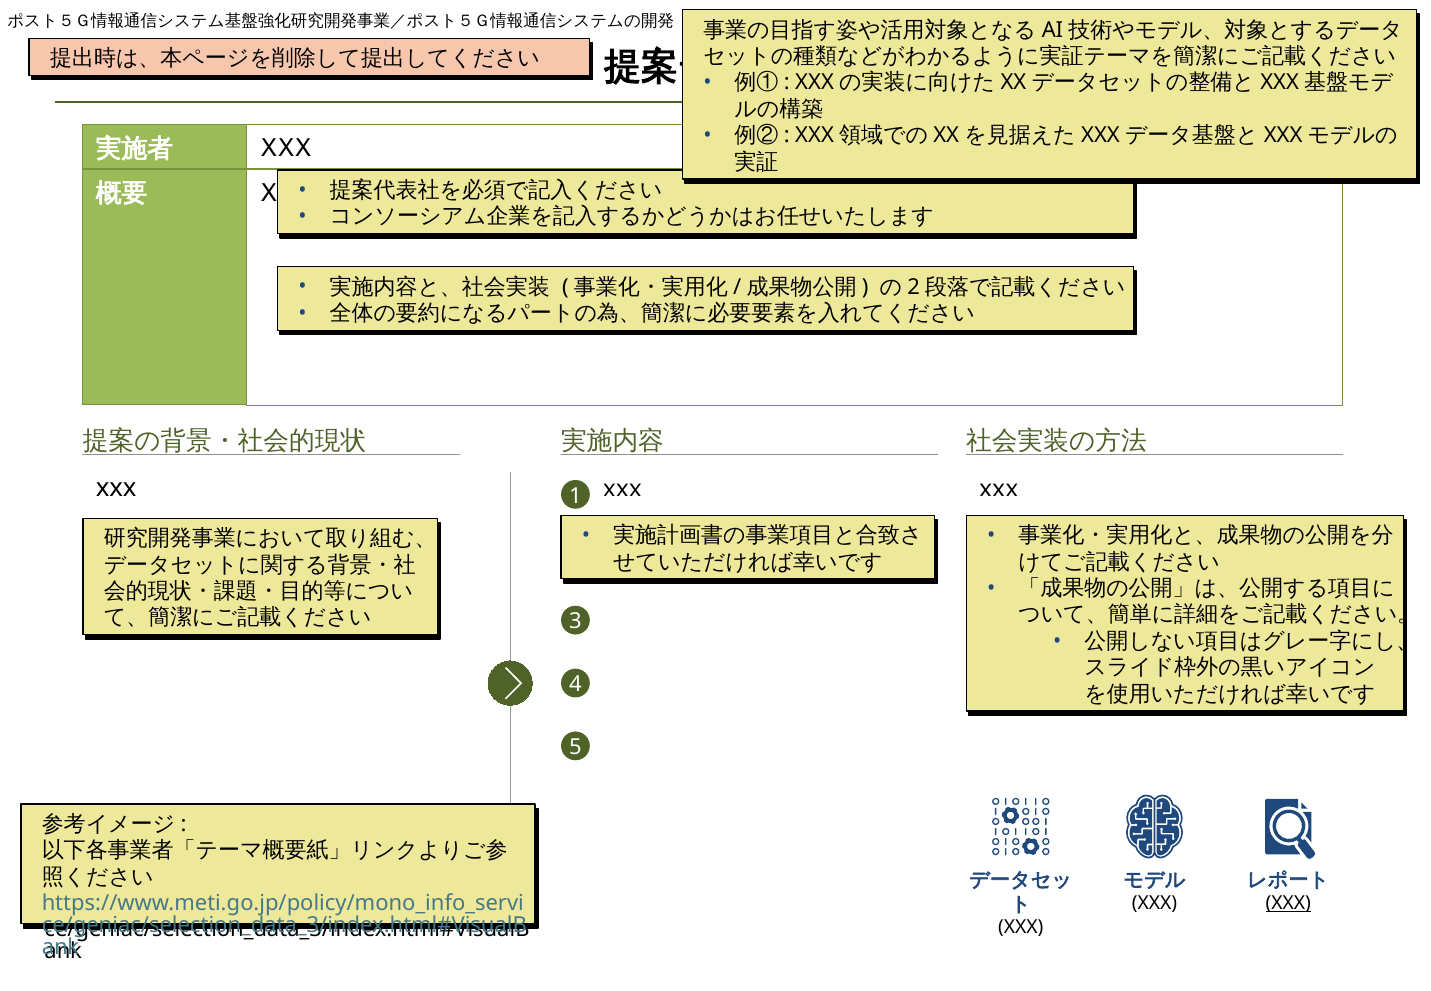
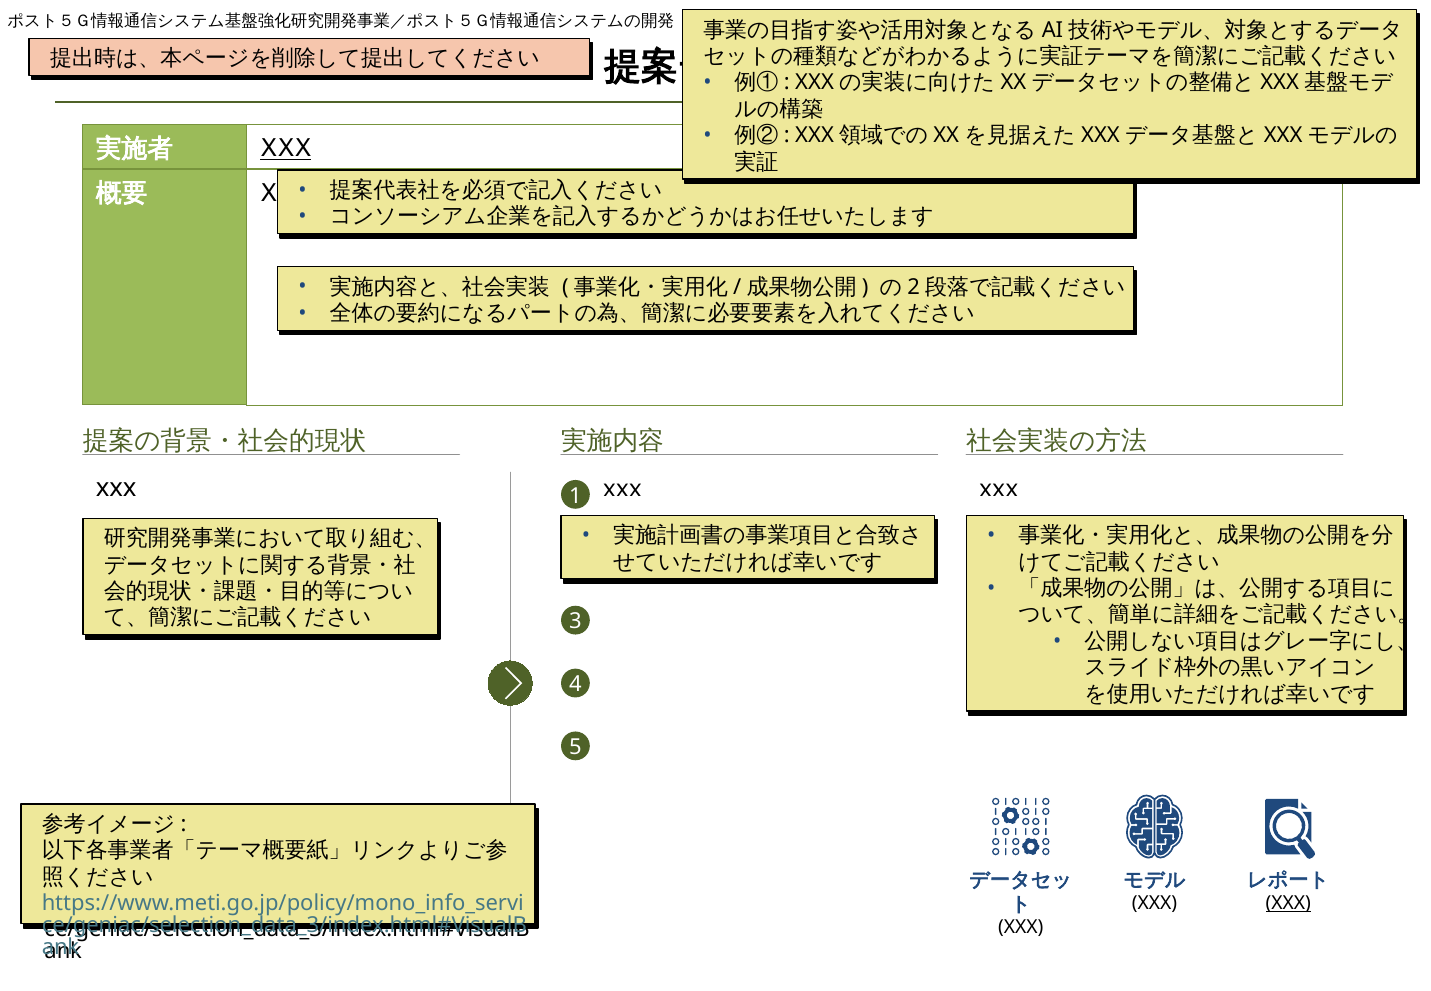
XXX at (286, 148) underline: none -> present
